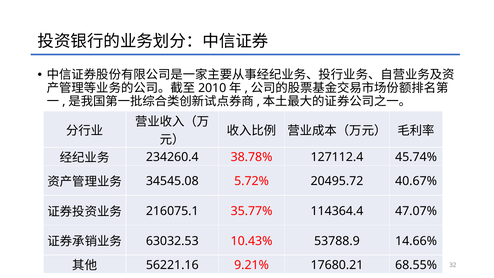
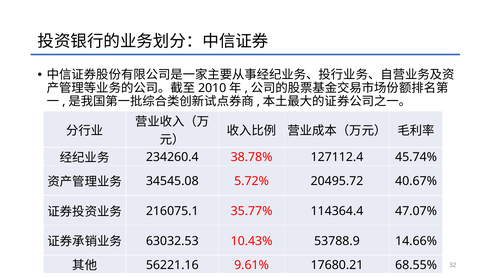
9.21%: 9.21% -> 9.61%
